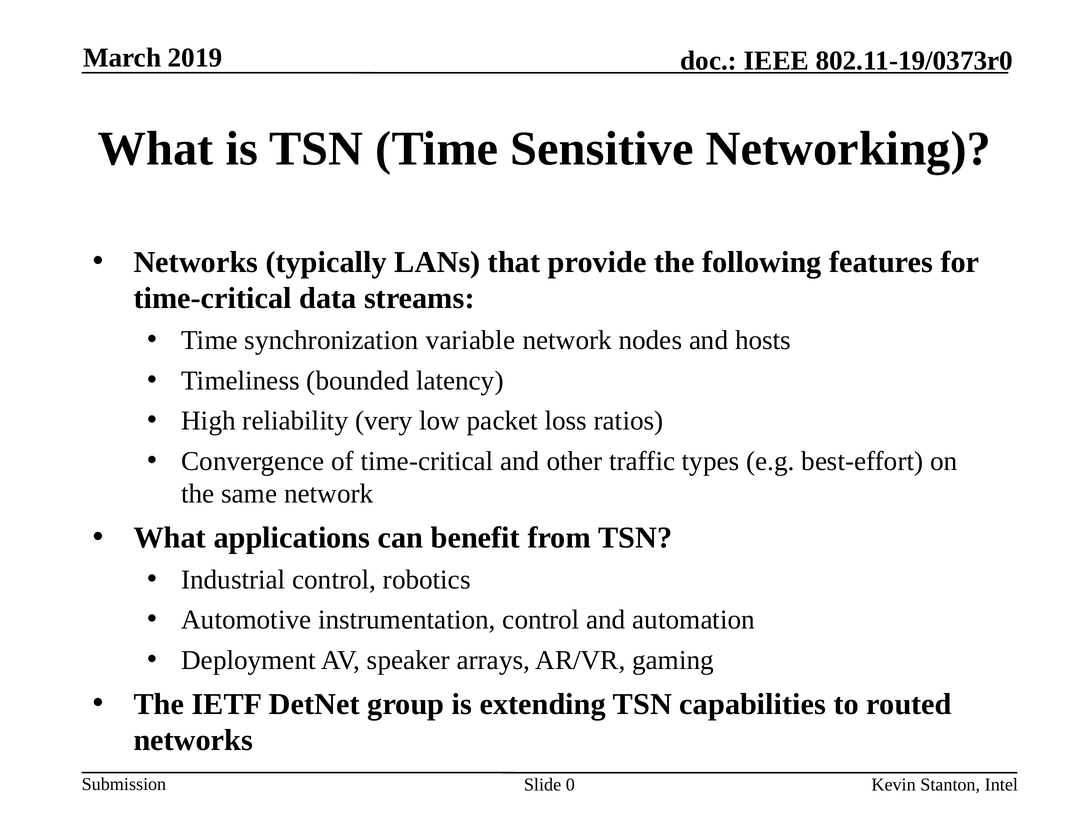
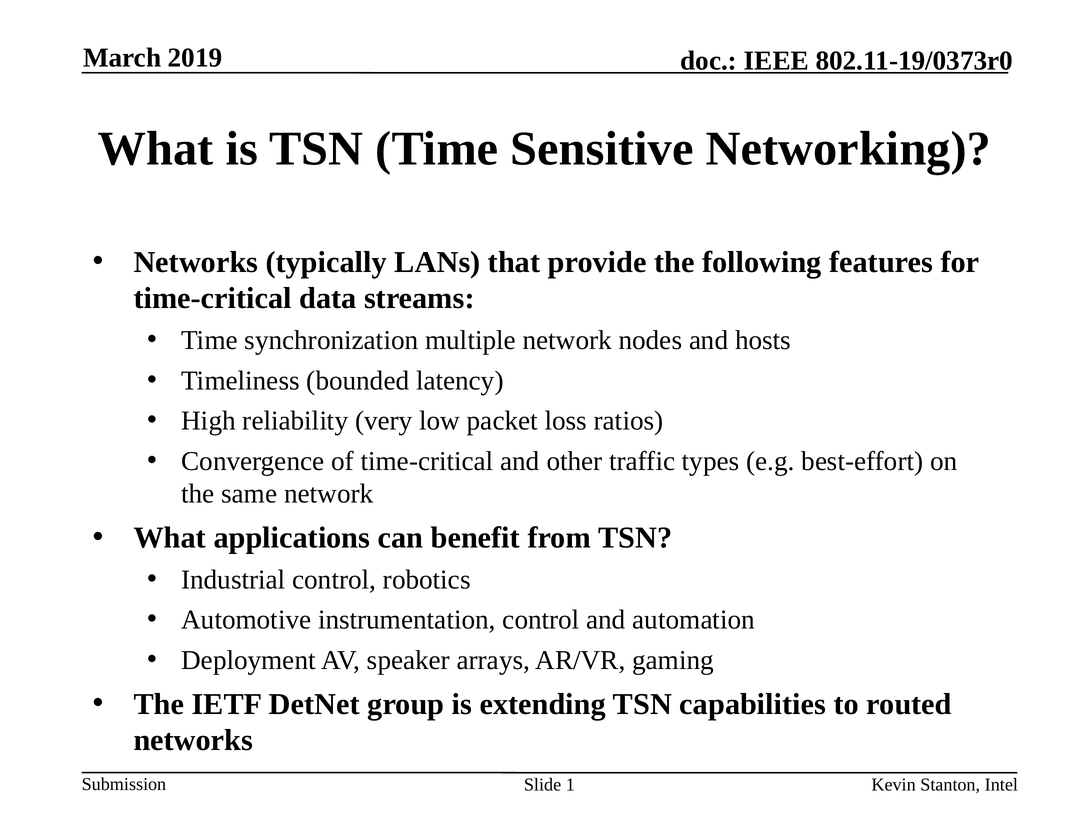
variable: variable -> multiple
0: 0 -> 1
